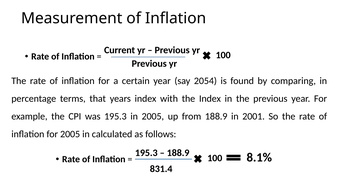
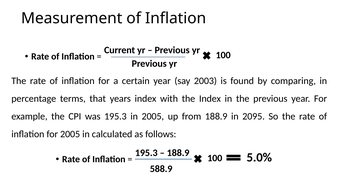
2054: 2054 -> 2003
2001: 2001 -> 2095
8.1%: 8.1% -> 5.0%
831.4: 831.4 -> 588.9
